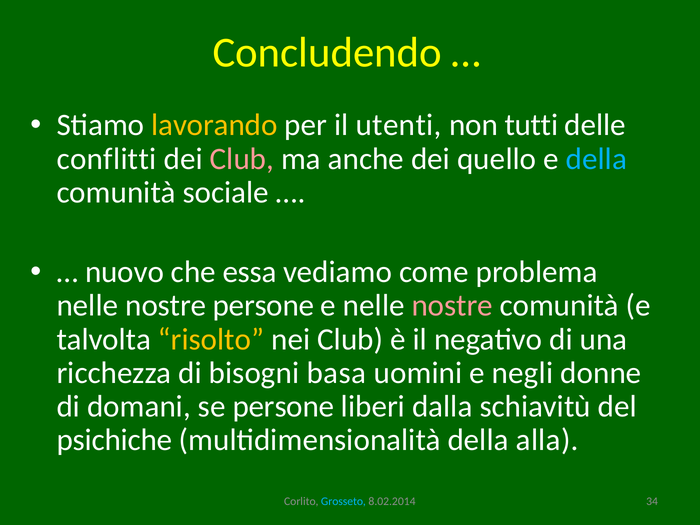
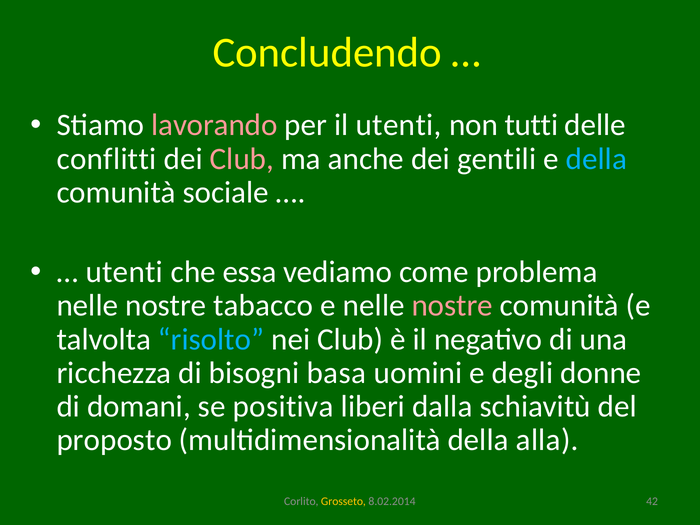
lavorando colour: yellow -> pink
quello: quello -> gentili
nuovo at (125, 272): nuovo -> utenti
nostre persone: persone -> tabacco
risolto colour: yellow -> light blue
negli: negli -> degli
se persone: persone -> positiva
psichiche: psichiche -> proposto
Grosseto colour: light blue -> yellow
34: 34 -> 42
